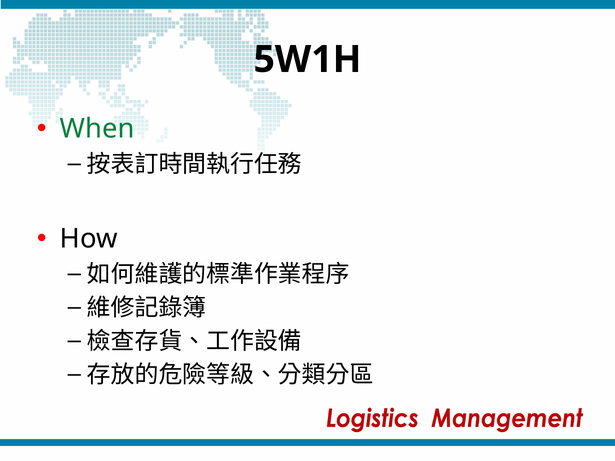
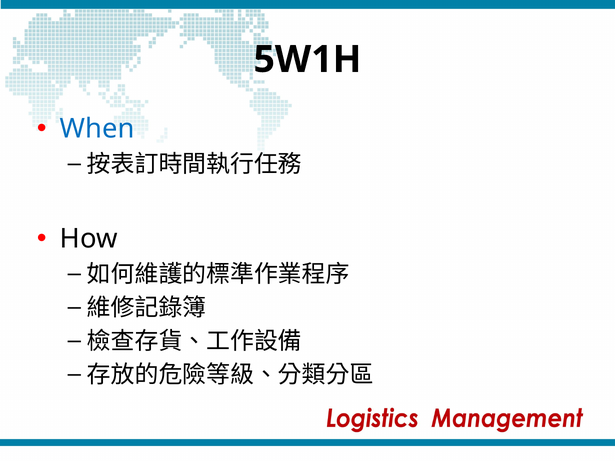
When colour: green -> blue
